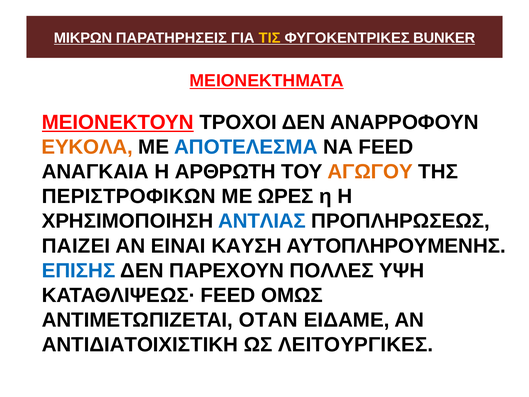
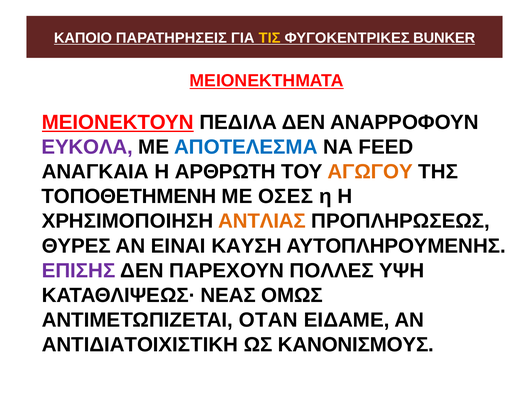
ΜΙΚΡΩΝ: ΜΙΚΡΩΝ -> ΚΑΠΟΙΟ
ΤΡΟΧΟΙ: ΤΡΟΧΟΙ -> ΠΕΔΙΛΑ
ΕΥΚΟΛΑ colour: orange -> purple
ΠΕΡΙΣΤΡΟΦΙΚΩΝ: ΠΕΡΙΣΤΡΟΦΙΚΩΝ -> ΤΟΠΟΘΕΤΗΜΕΝΗ
ΩΡΕΣ: ΩΡΕΣ -> ΟΣΕΣ
ΑΝΤΛΙΑΣ colour: blue -> orange
ΠΑΙΖΕΙ: ΠΑΙΖΕΙ -> ΘΥΡΕΣ
ΕΠΙΣΗΣ colour: blue -> purple
ΚΑΤΑΘΛΙΨΕΩΣ· FEED: FEED -> ΝΕΑΣ
ΛΕΙΤΟΥΡΓΙΚΕΣ: ΛΕΙΤΟΥΡΓΙΚΕΣ -> ΚΑΝΟΝΙΣΜΟΥΣ
